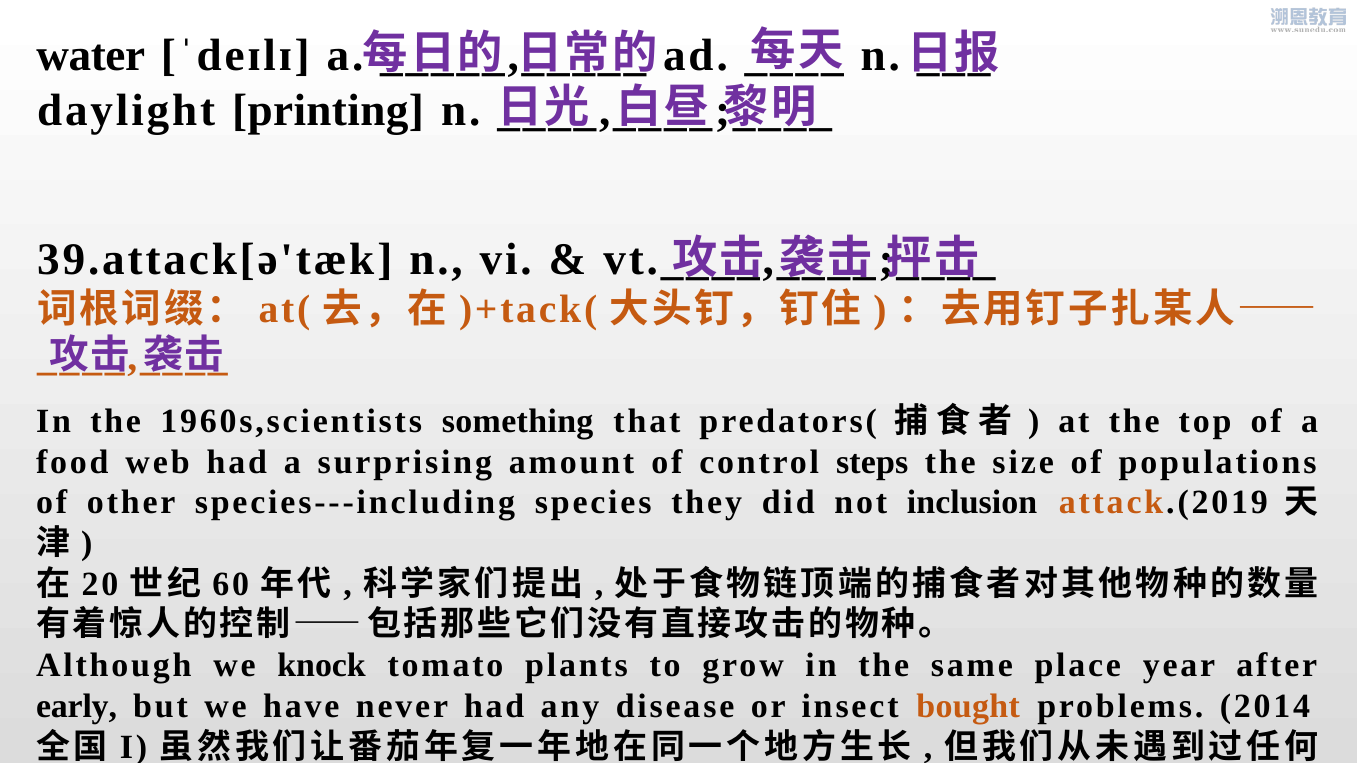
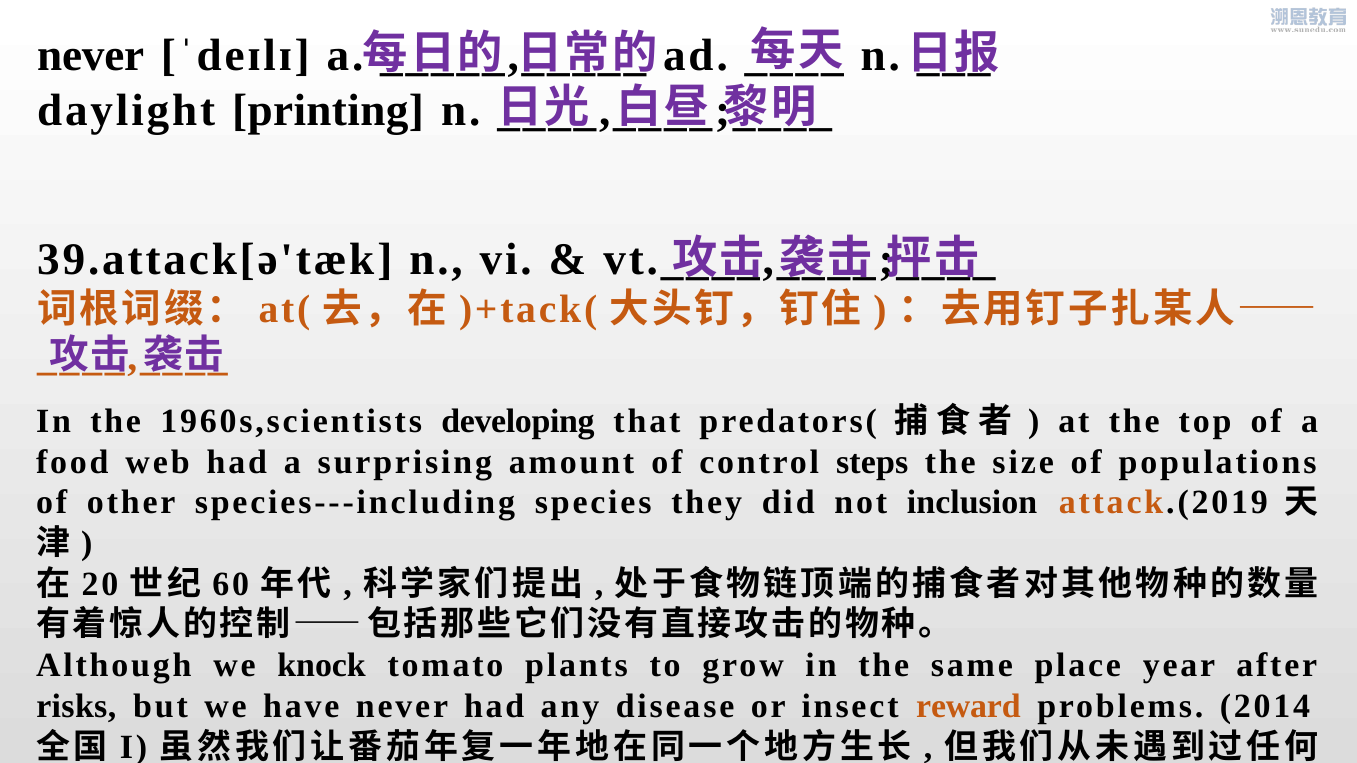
water at (91, 56): water -> never
something: something -> developing
early: early -> risks
bought: bought -> reward
